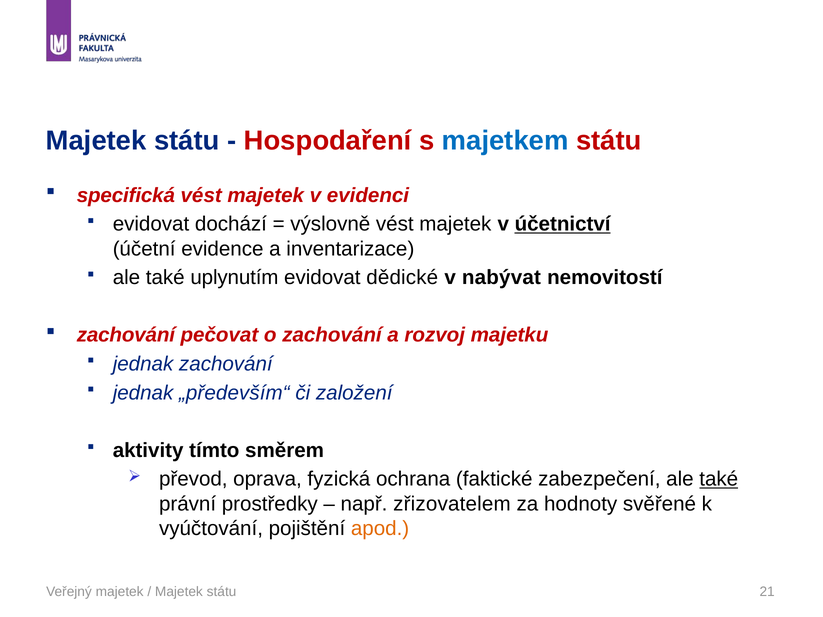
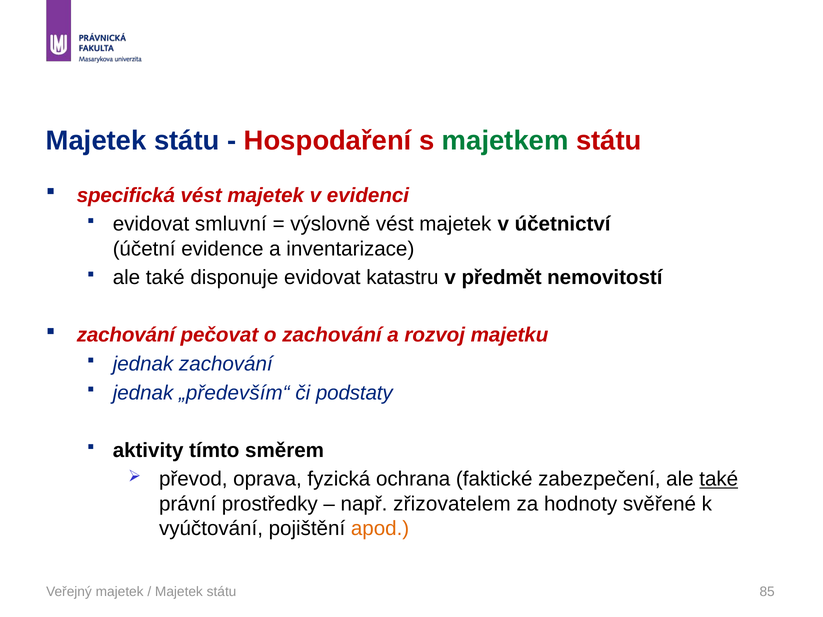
majetkem colour: blue -> green
dochází: dochází -> smluvní
účetnictví underline: present -> none
uplynutím: uplynutím -> disponuje
dědické: dědické -> katastru
nabývat: nabývat -> předmět
založení: založení -> podstaty
21: 21 -> 85
